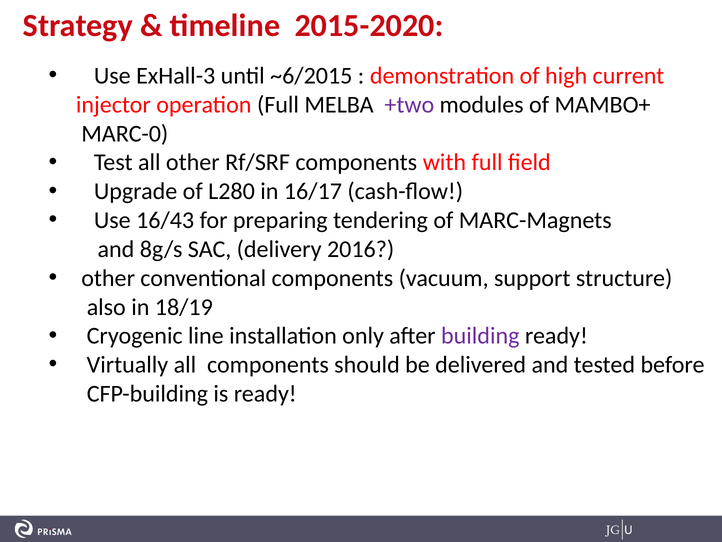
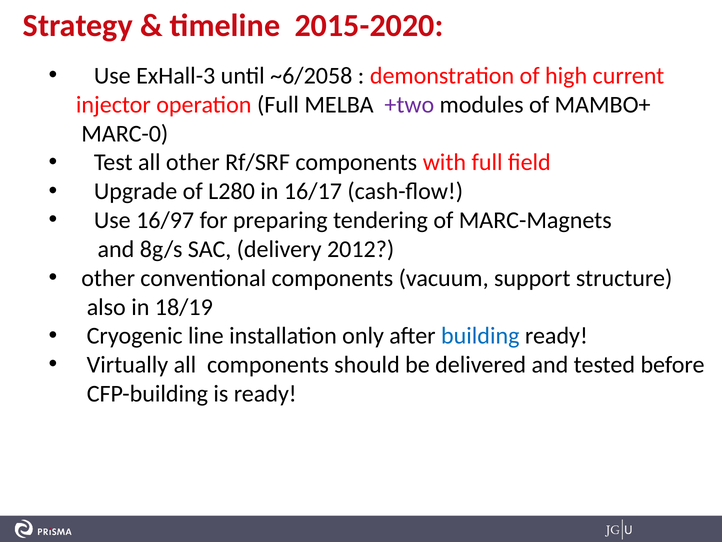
~6/2015: ~6/2015 -> ~6/2058
16/43: 16/43 -> 16/97
2016: 2016 -> 2012
building colour: purple -> blue
